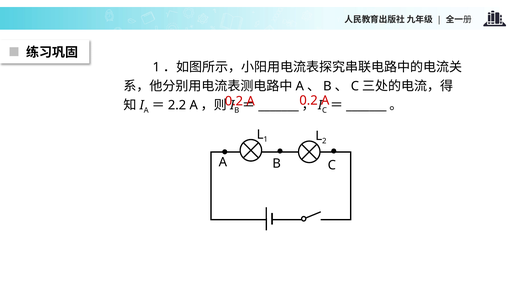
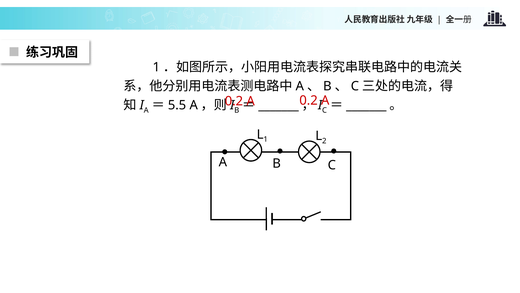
2.2: 2.2 -> 5.5
